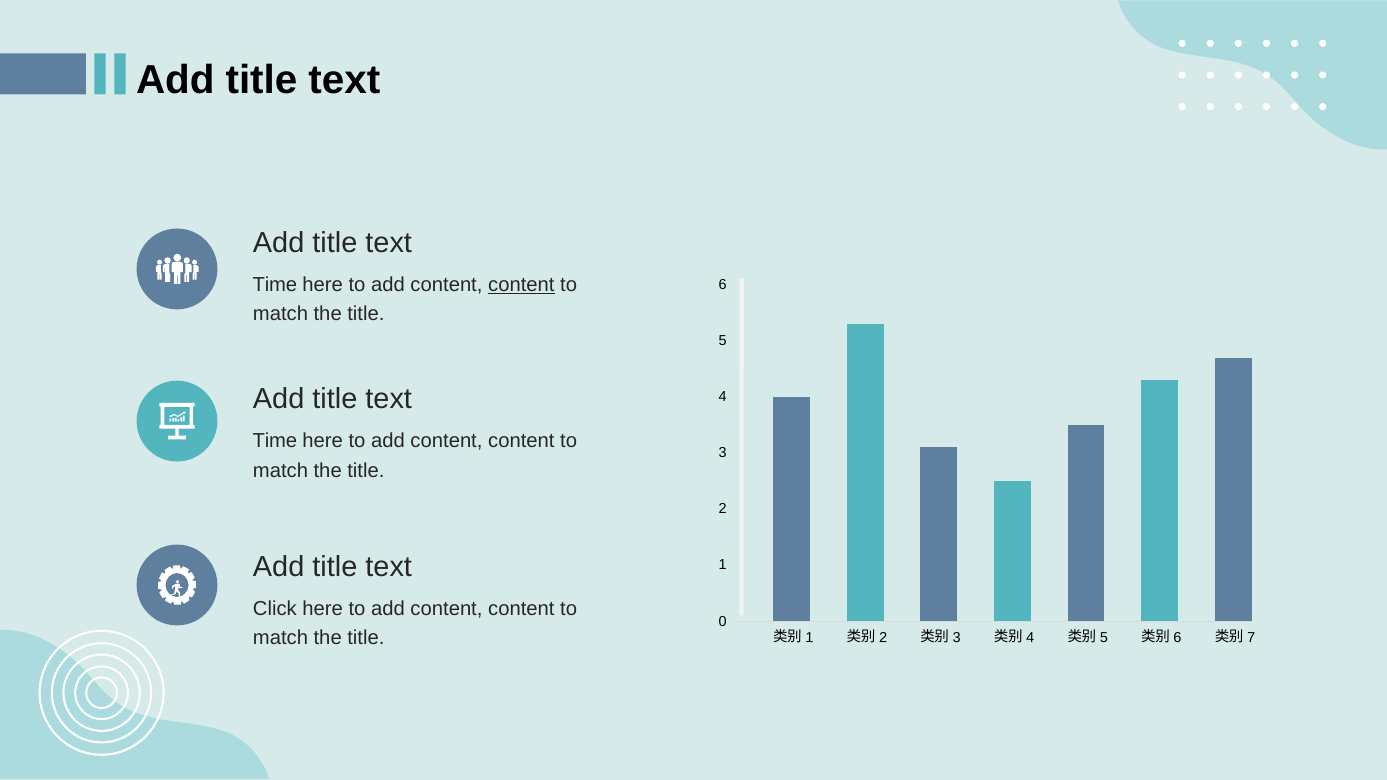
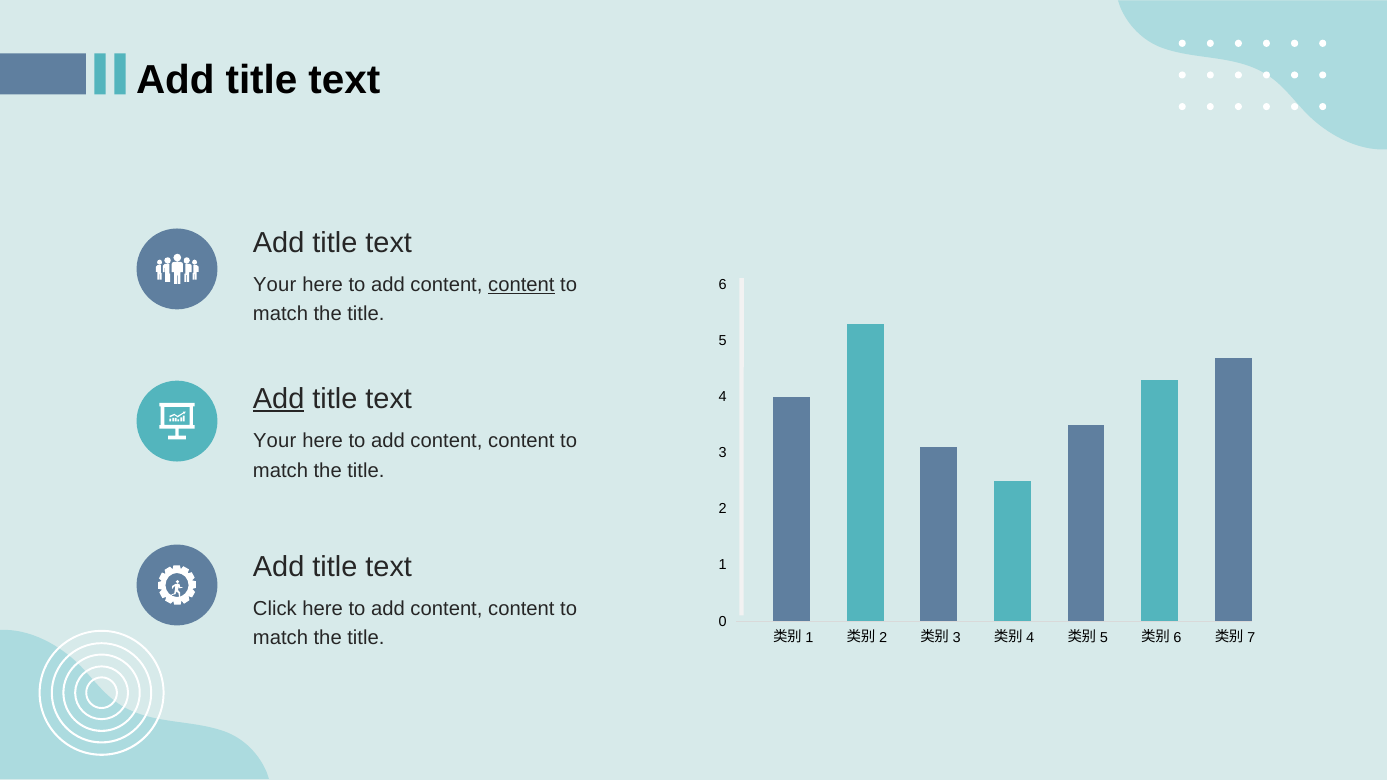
Time at (275, 285): Time -> Your
Add at (279, 399) underline: none -> present
Time at (275, 441): Time -> Your
